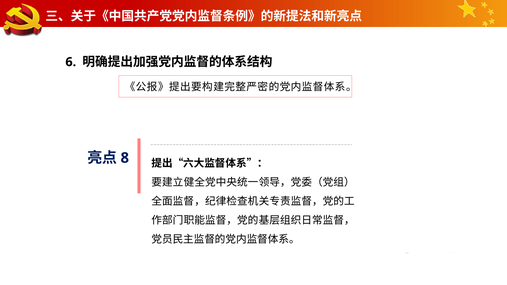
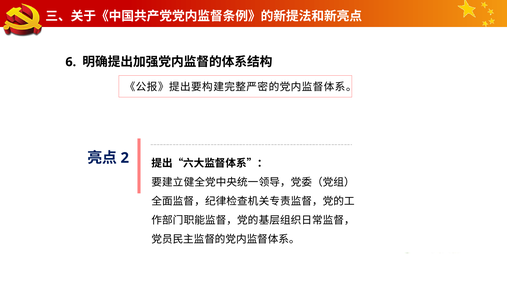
8: 8 -> 2
